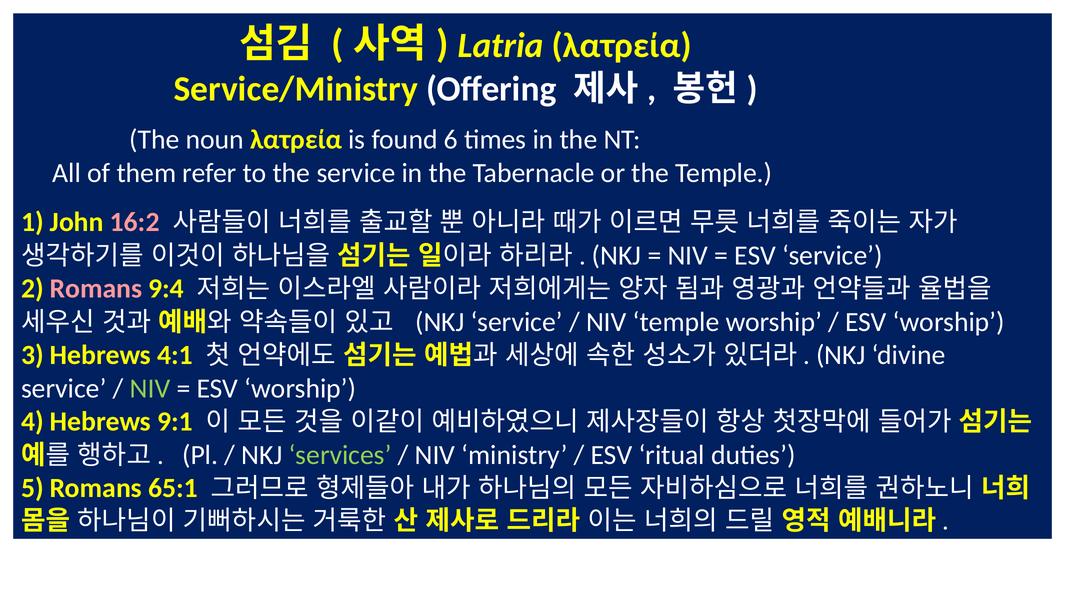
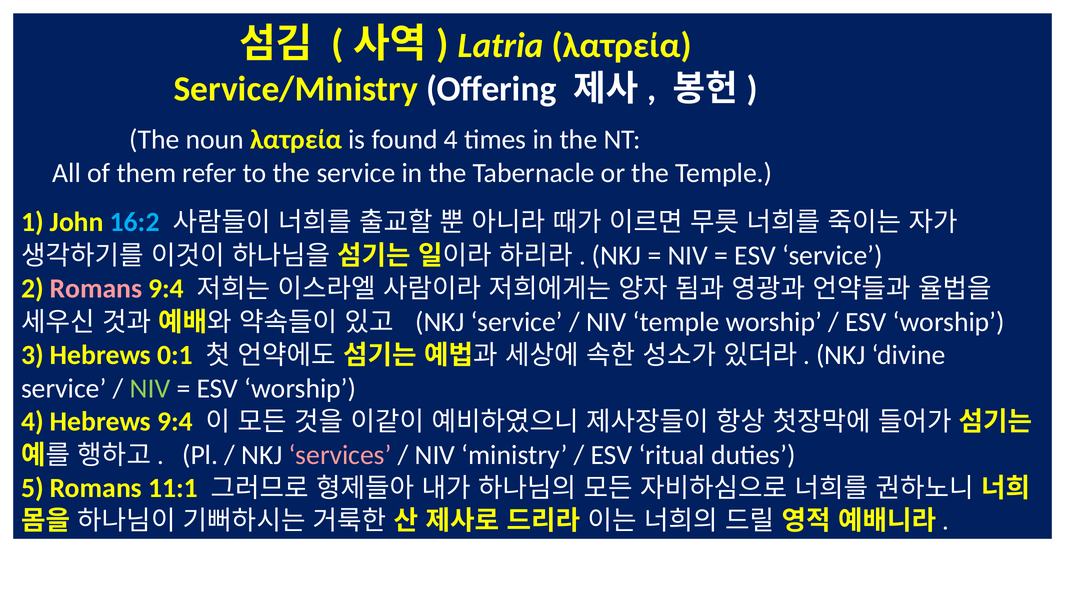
found 6: 6 -> 4
16:2 colour: pink -> light blue
4:1: 4:1 -> 0:1
Hebrews 9:1: 9:1 -> 9:4
services colour: light green -> pink
65:1: 65:1 -> 11:1
